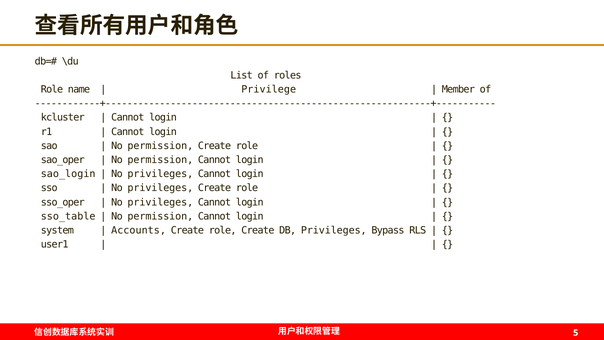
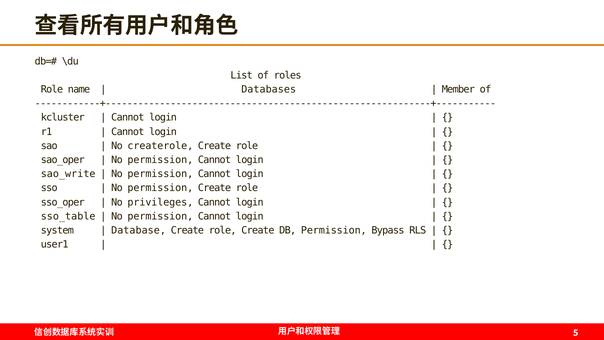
Privilege: Privilege -> Databases
permission at (160, 146): permission -> createrole
sao_login: sao_login -> sao_write
privileges at (160, 174): privileges -> permission
privileges at (160, 188): privileges -> permission
Accounts: Accounts -> Database
DB Privileges: Privileges -> Permission
